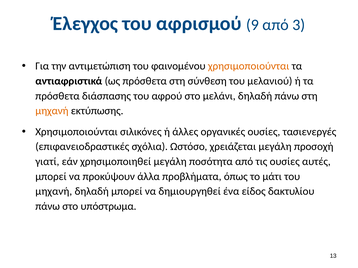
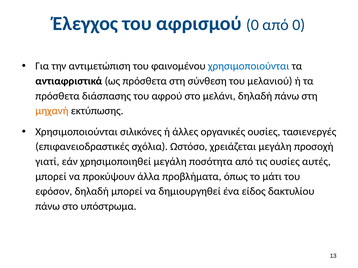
αφρισμού 9: 9 -> 0
από 3: 3 -> 0
χρησιμοποιούνται at (249, 66) colour: orange -> blue
μηχανή at (54, 192): μηχανή -> εφόσον
